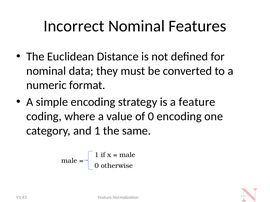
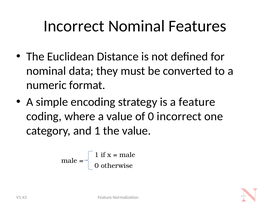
0 encoding: encoding -> incorrect
the same: same -> value
